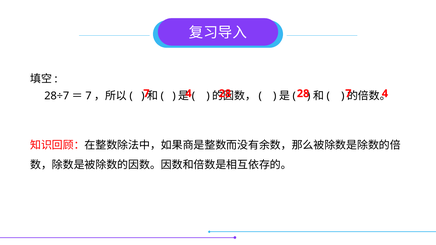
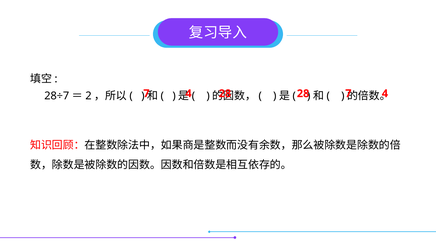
7 at (88, 96): 7 -> 2
